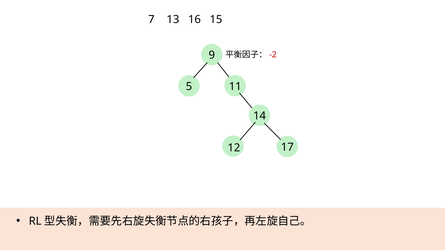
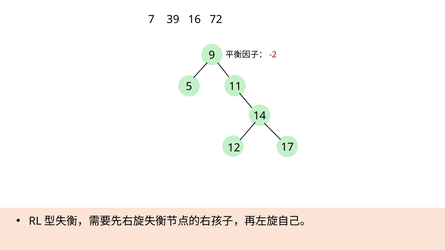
13: 13 -> 39
15: 15 -> 72
